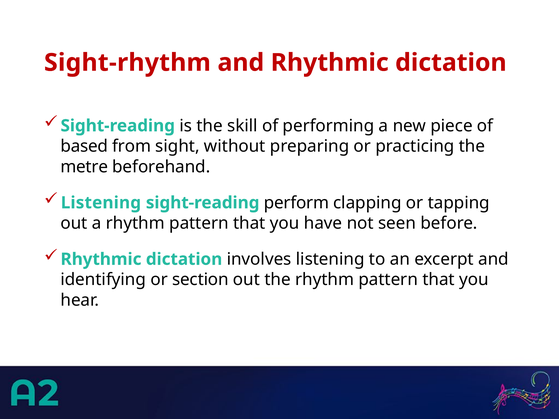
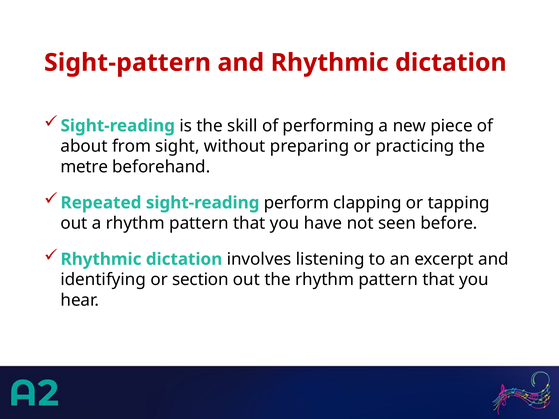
Sight-rhythm: Sight-rhythm -> Sight-pattern
based: based -> about
Listening at (101, 203): Listening -> Repeated
